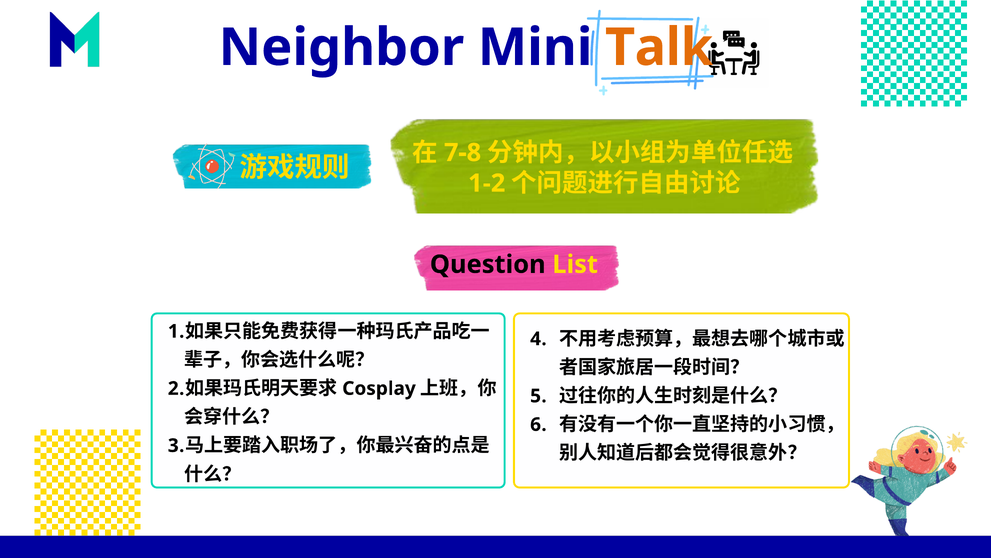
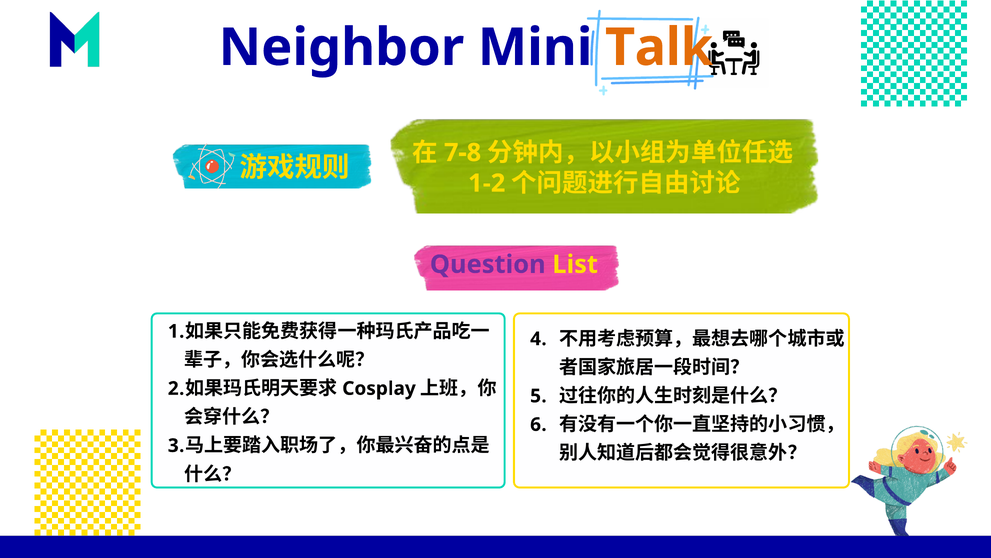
Question colour: black -> purple
